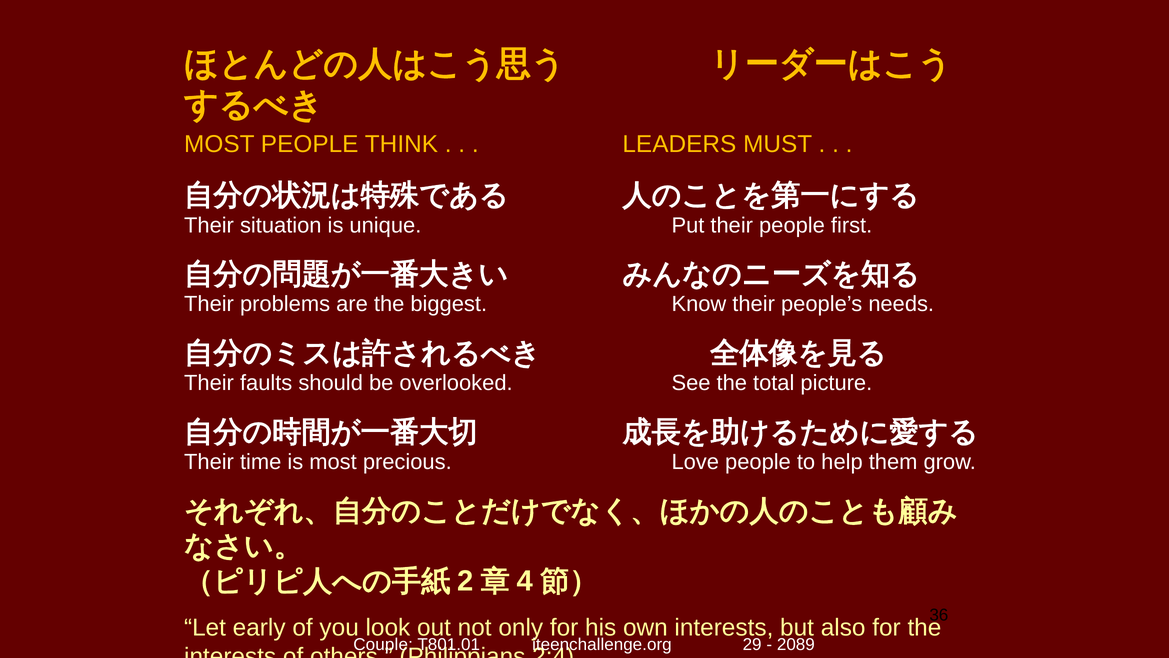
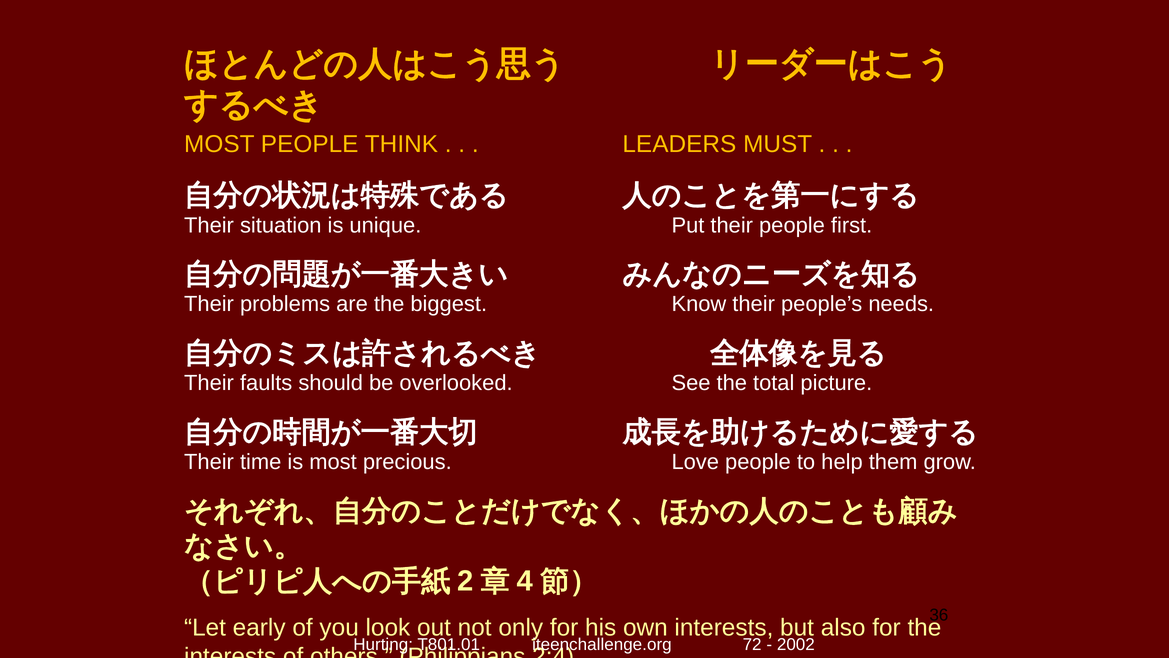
Couple: Couple -> Hurting
29: 29 -> 72
2089: 2089 -> 2002
